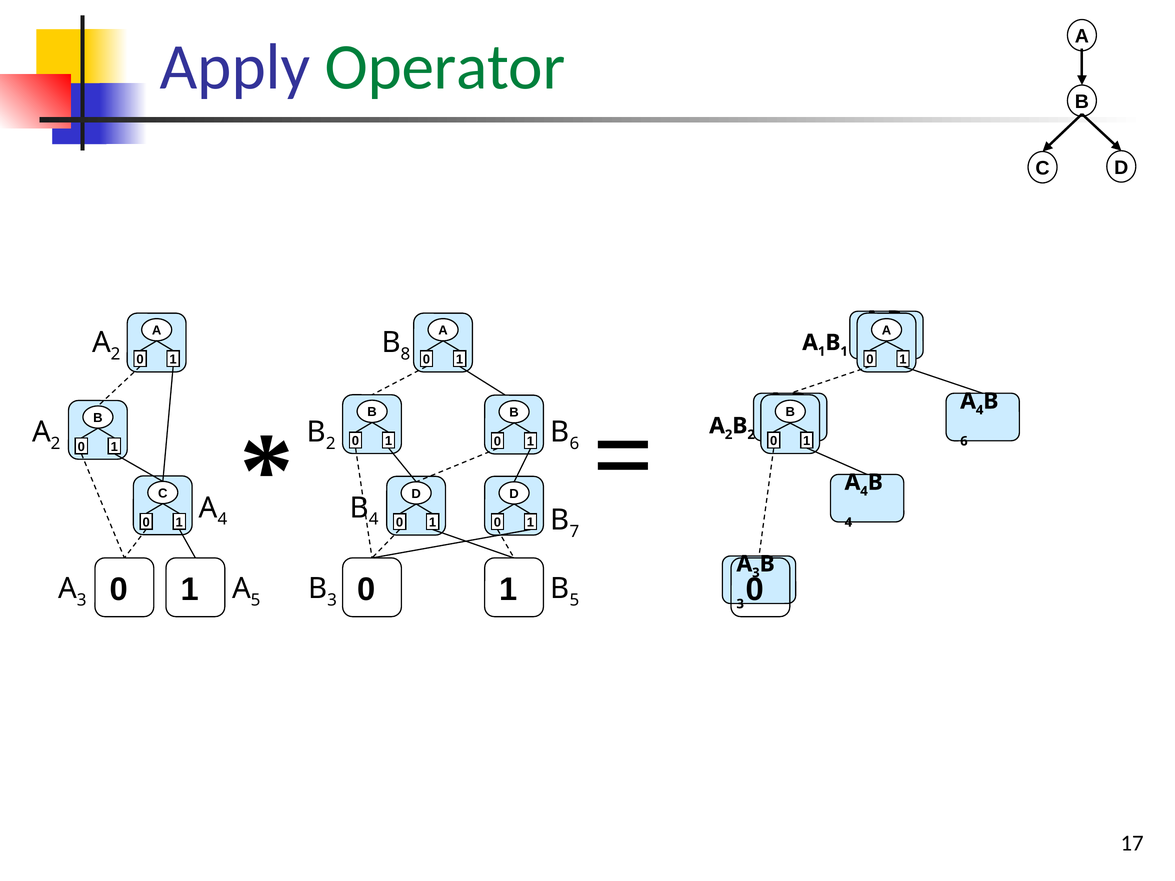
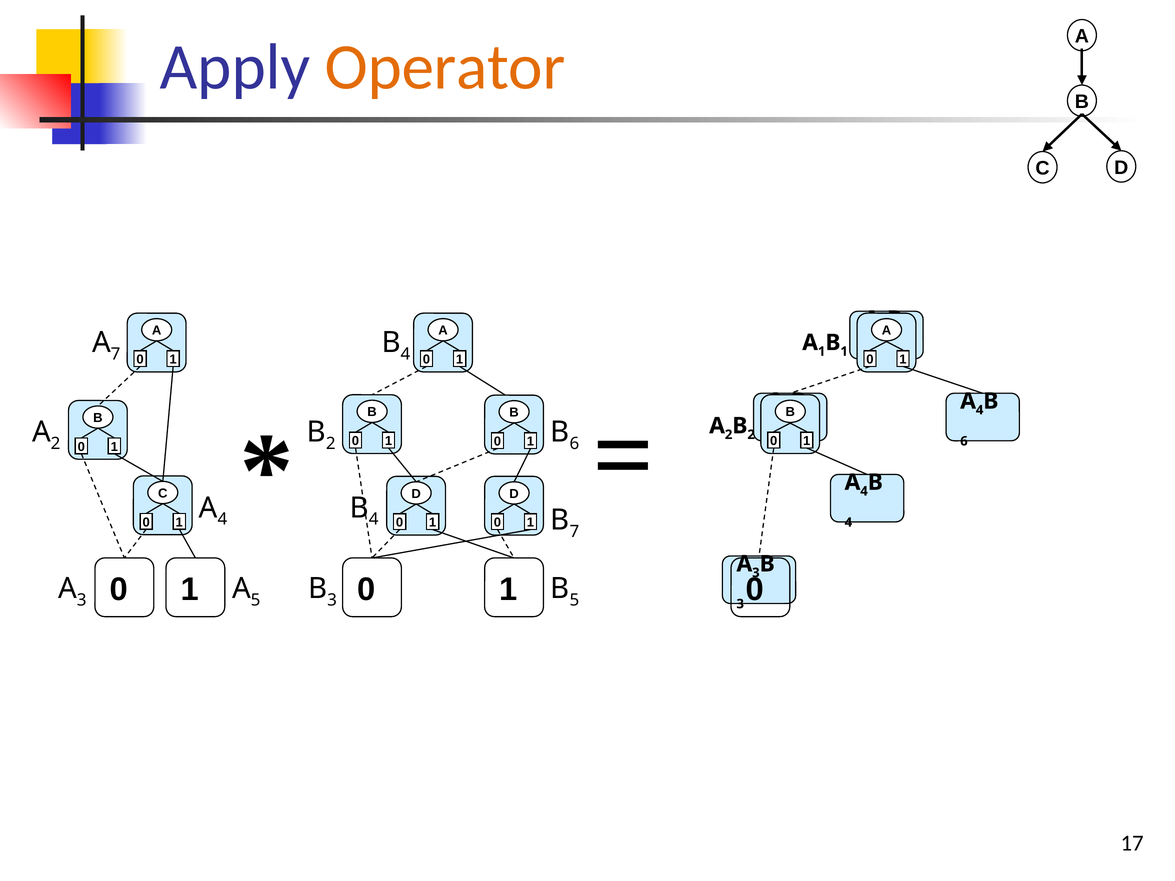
Operator colour: green -> orange
2 at (116, 354): 2 -> 7
8 at (405, 354): 8 -> 4
